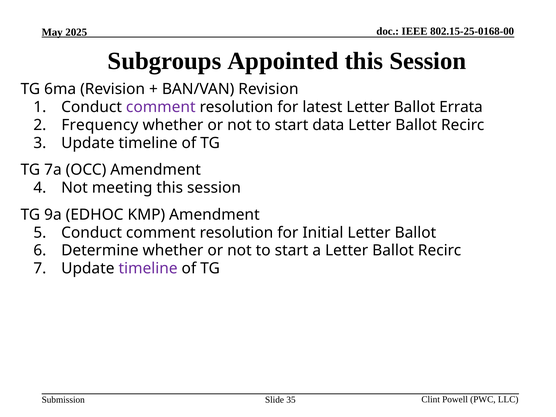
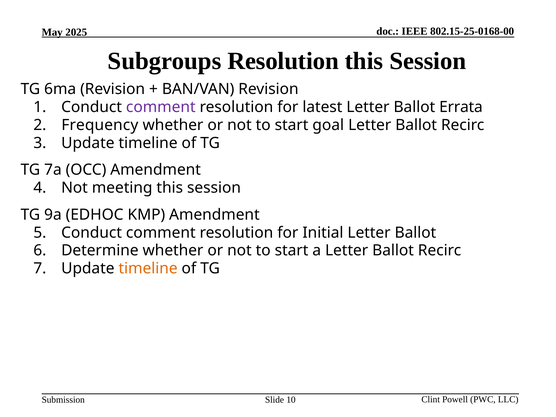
Subgroups Appointed: Appointed -> Resolution
data: data -> goal
timeline at (148, 268) colour: purple -> orange
35: 35 -> 10
